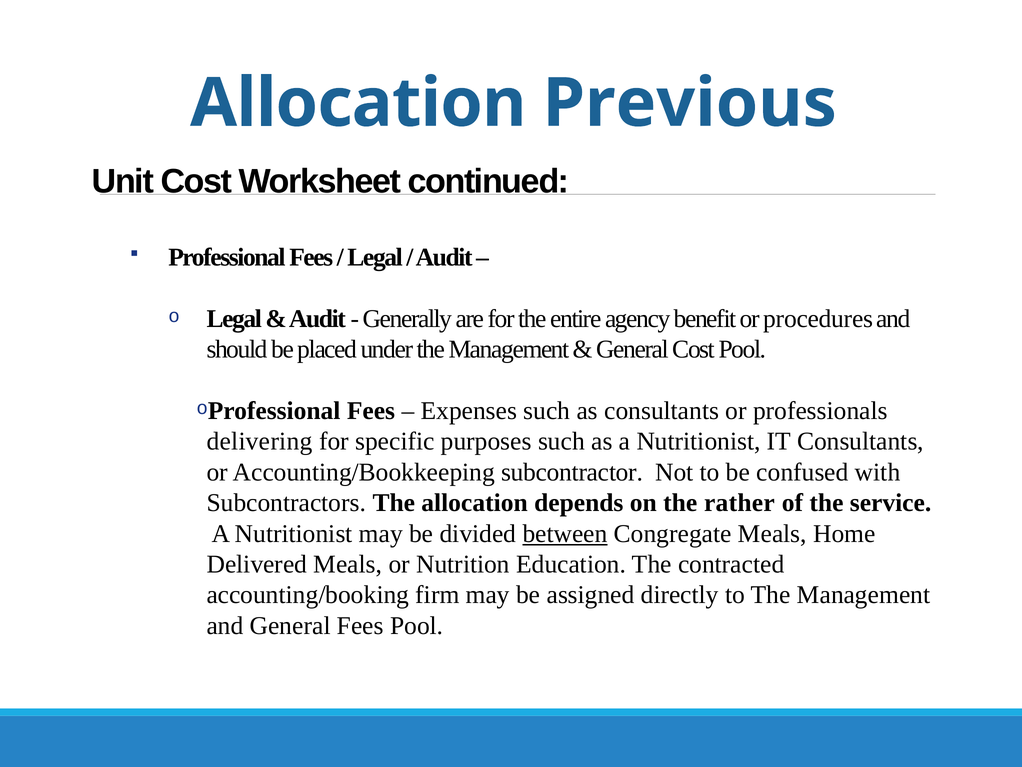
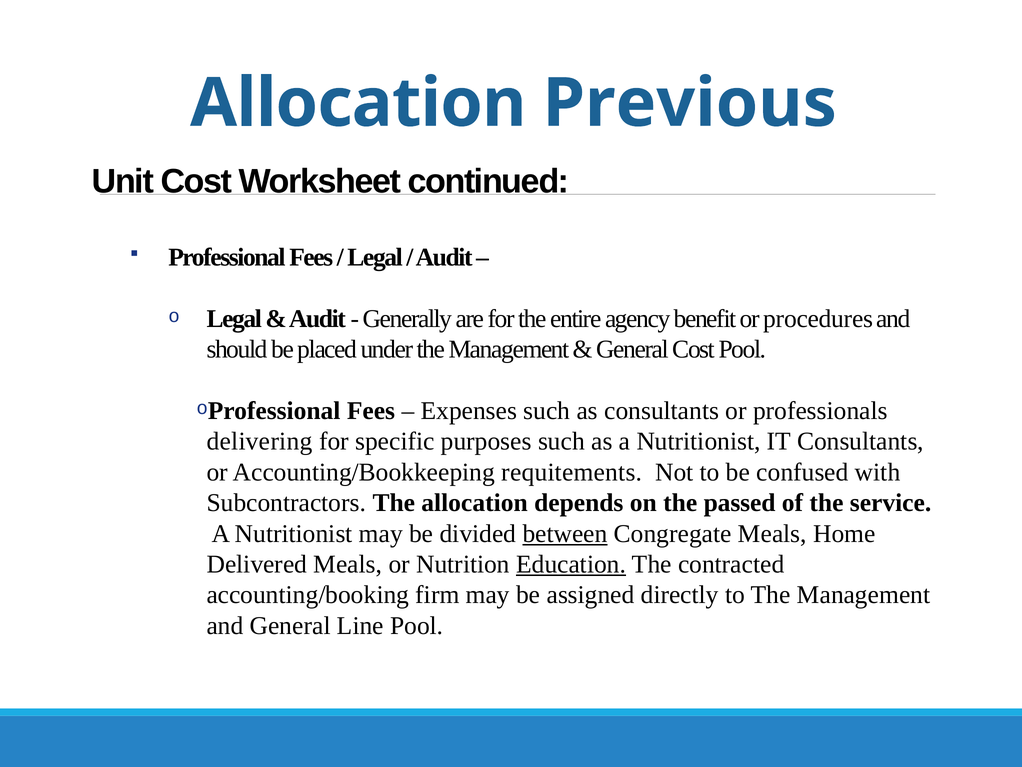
subcontractor: subcontractor -> requitements
rather: rather -> passed
Education underline: none -> present
General Fees: Fees -> Line
